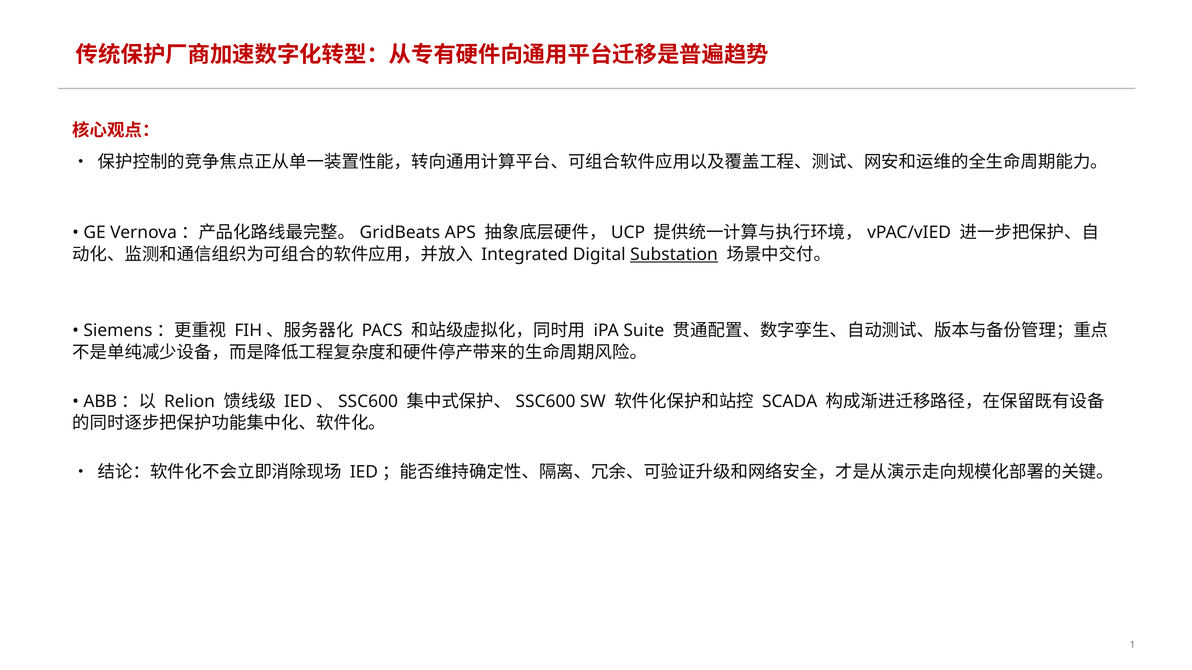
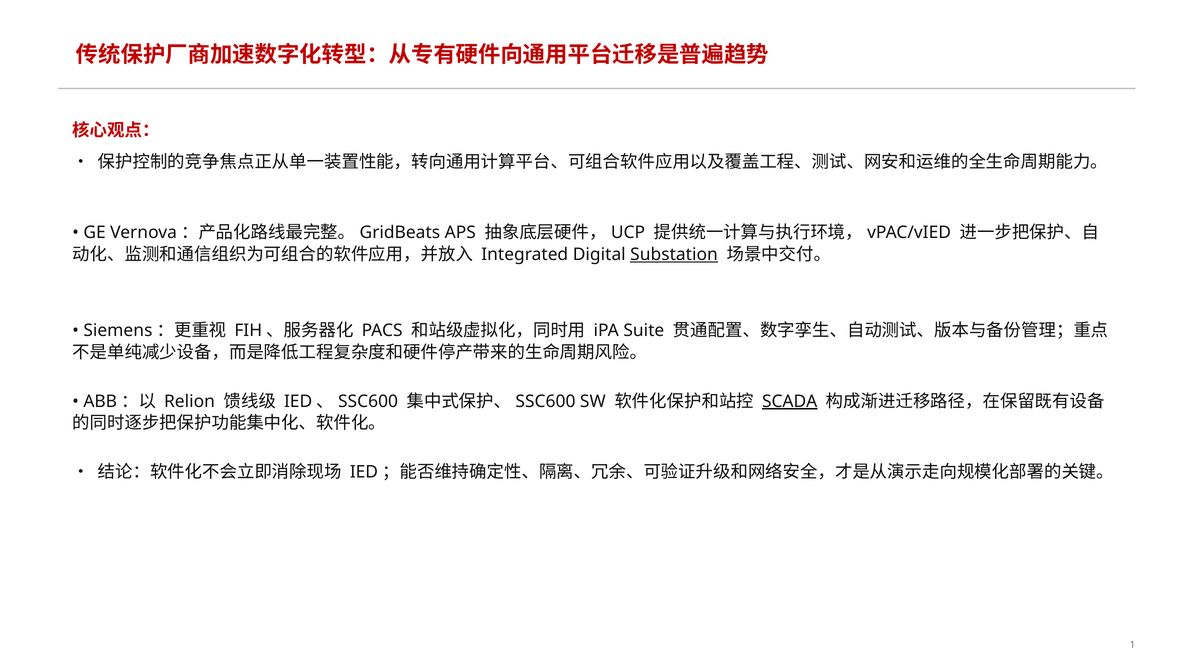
SCADA underline: none -> present
